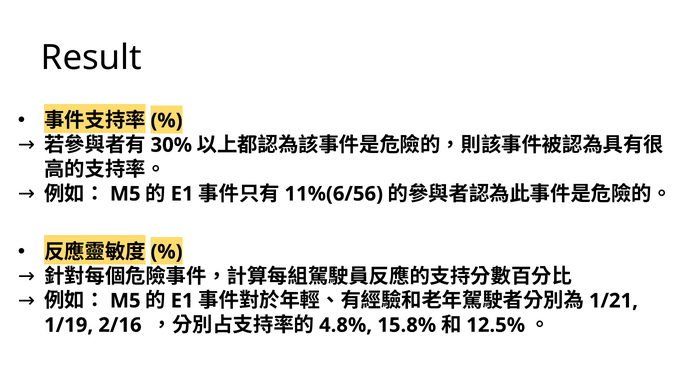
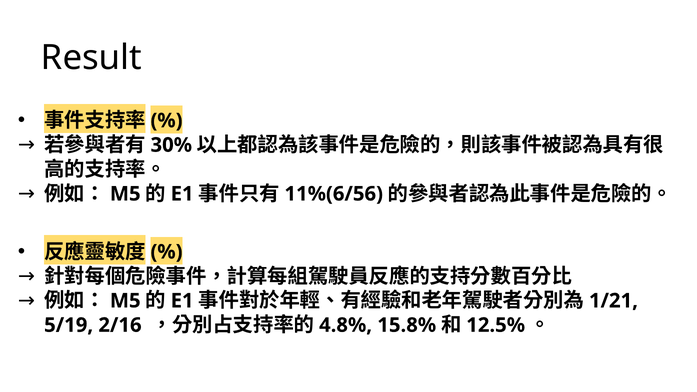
1/19: 1/19 -> 5/19
